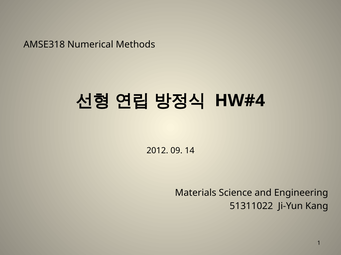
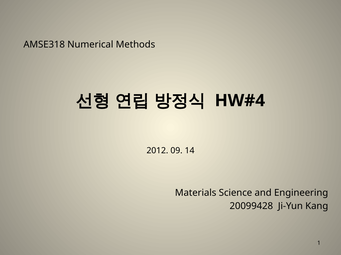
51311022: 51311022 -> 20099428
